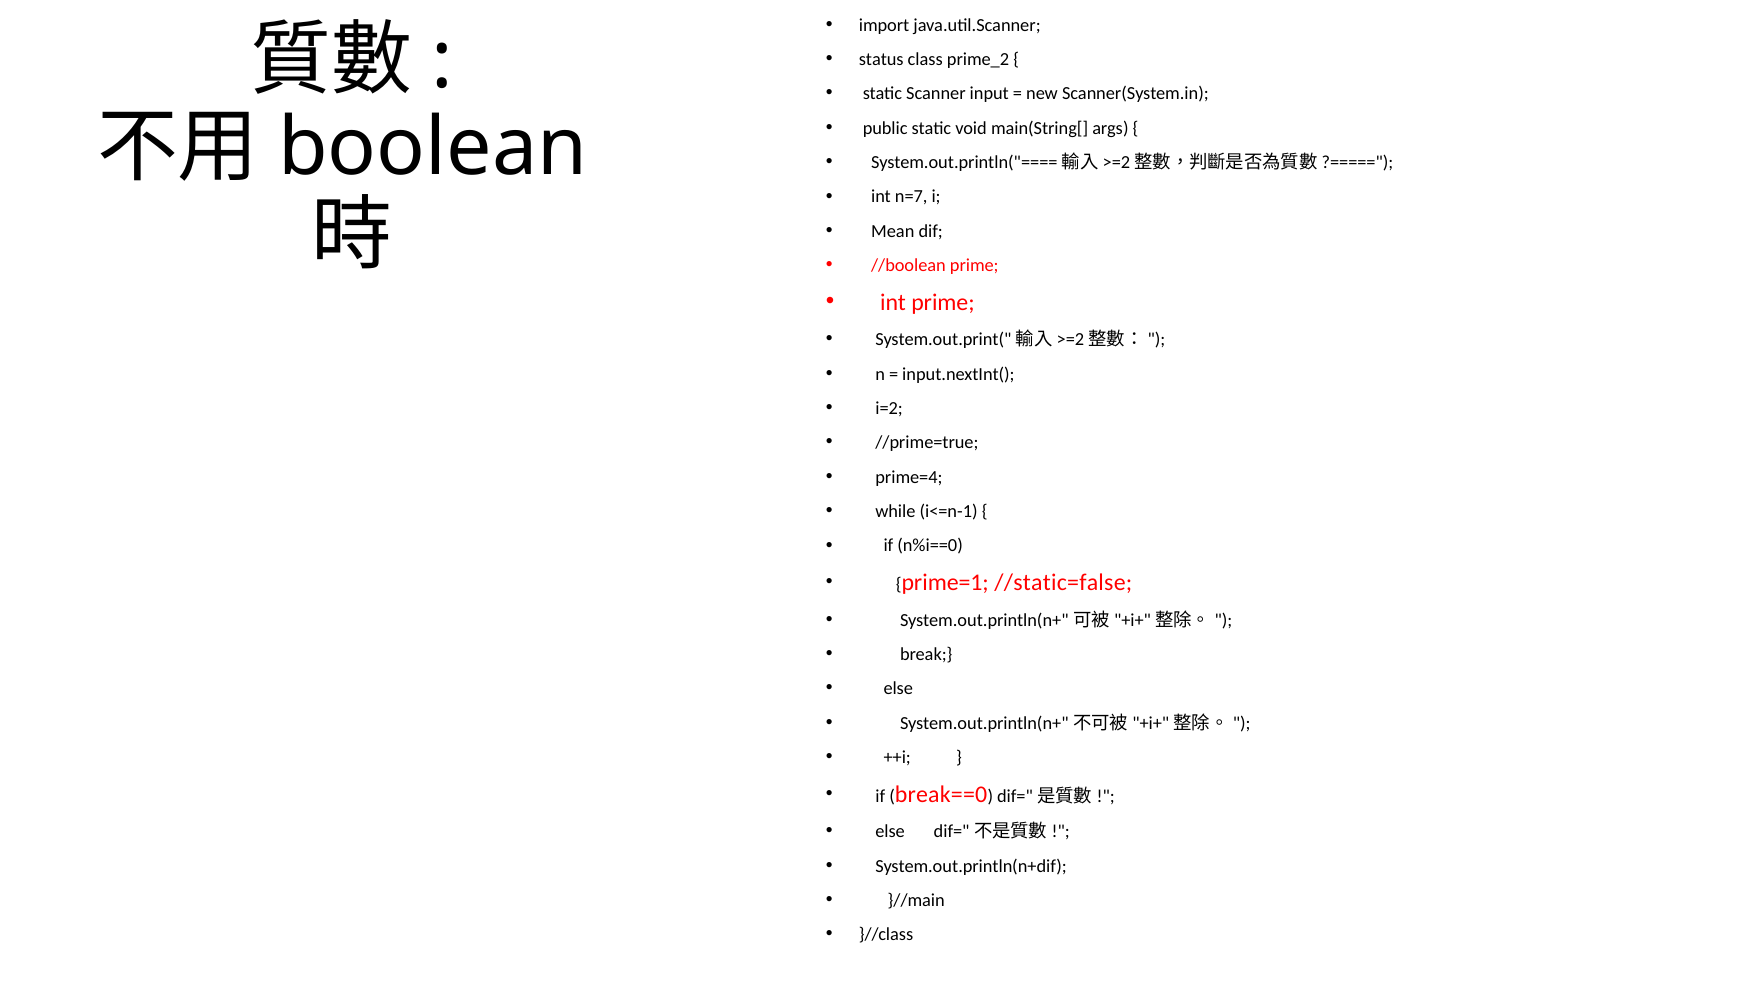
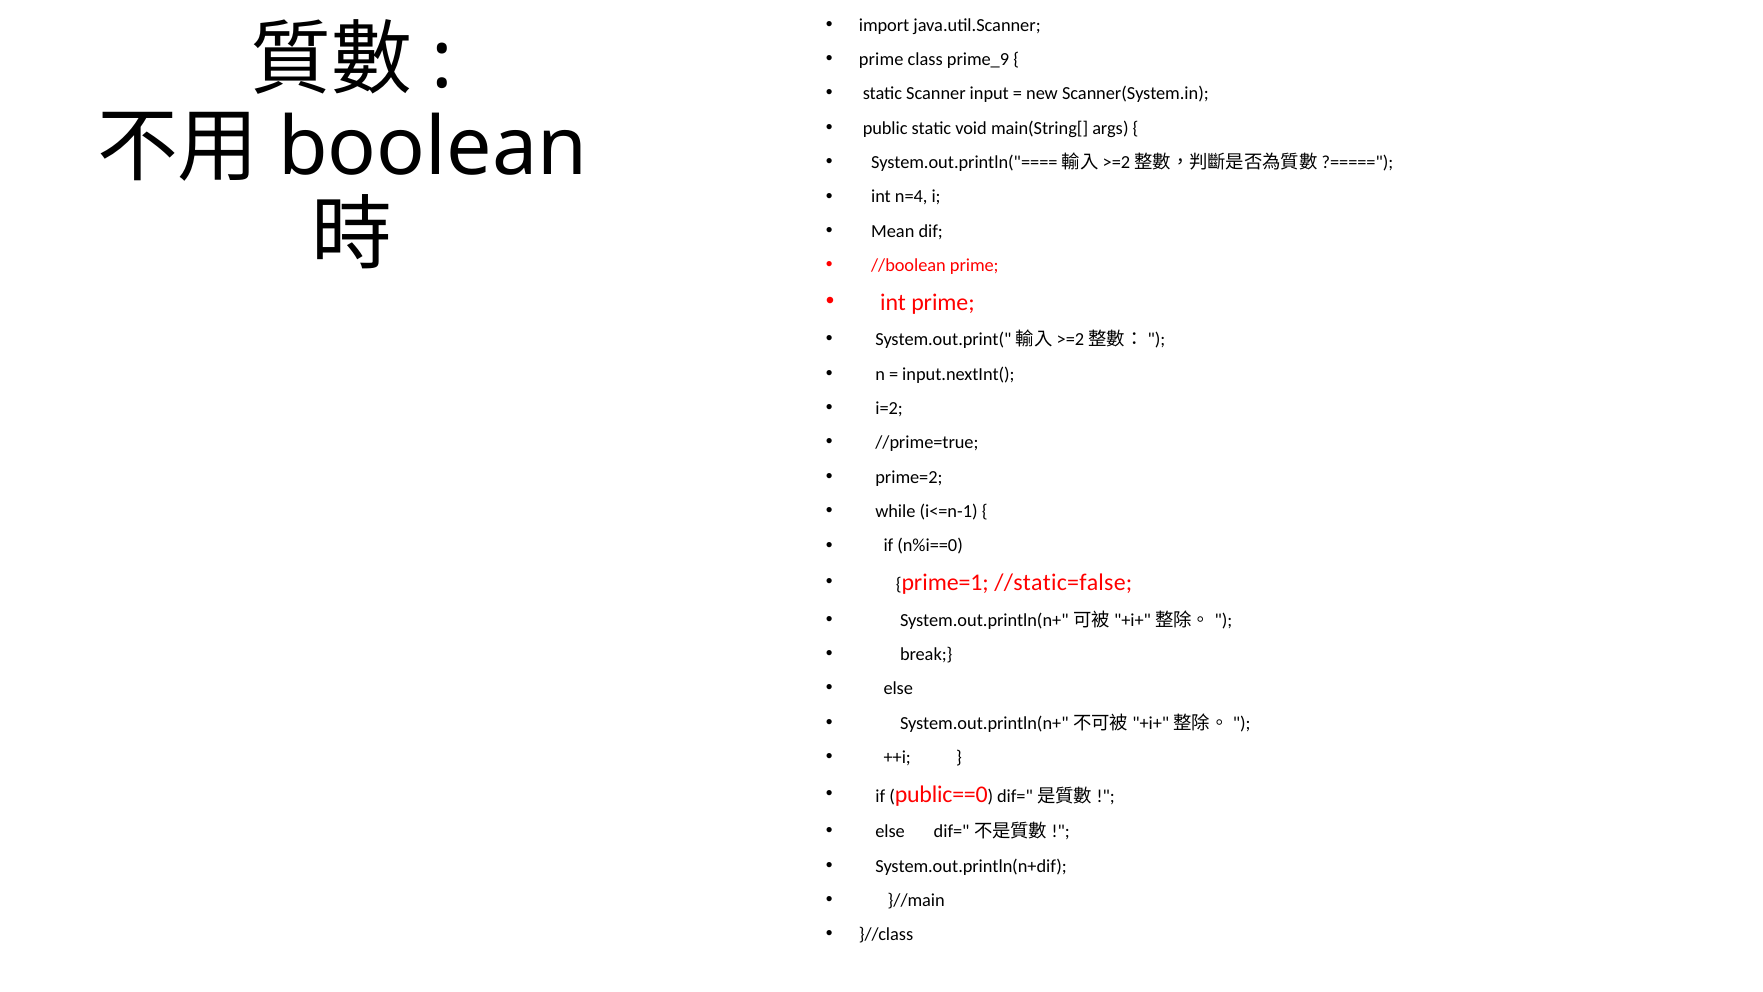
status at (881, 59): status -> prime
prime_2: prime_2 -> prime_9
n=7: n=7 -> n=4
prime=4: prime=4 -> prime=2
break==0: break==0 -> public==0
